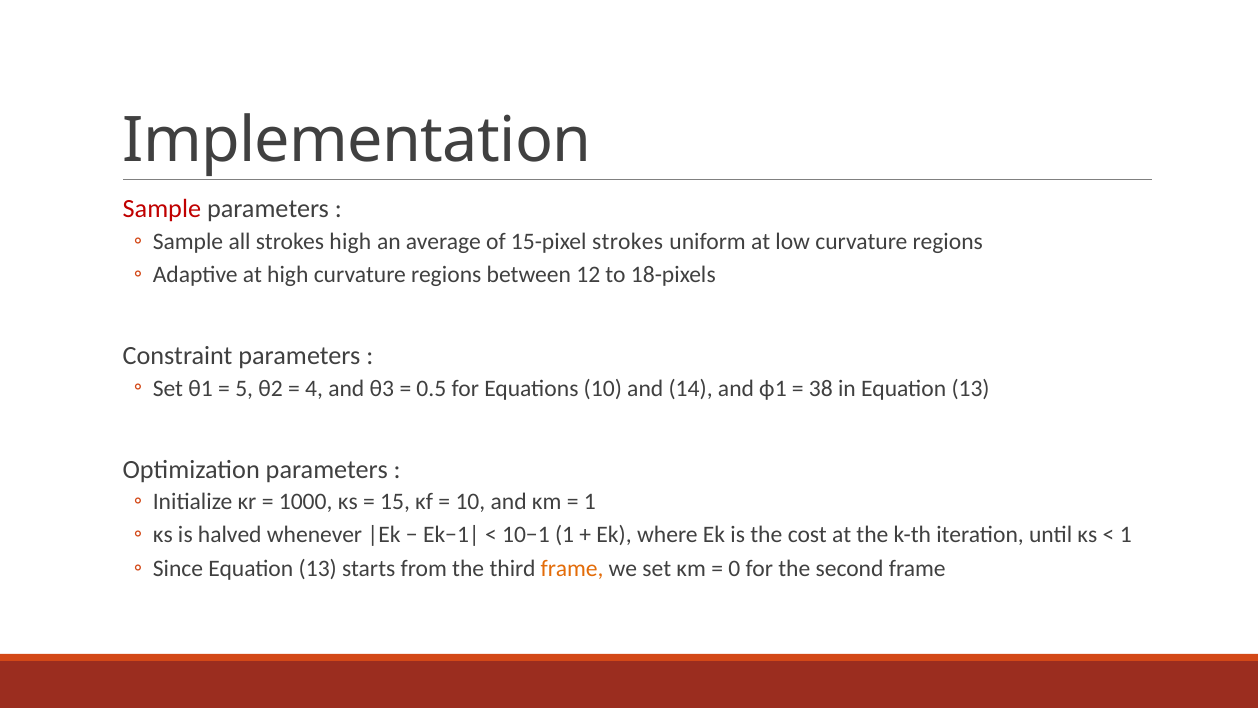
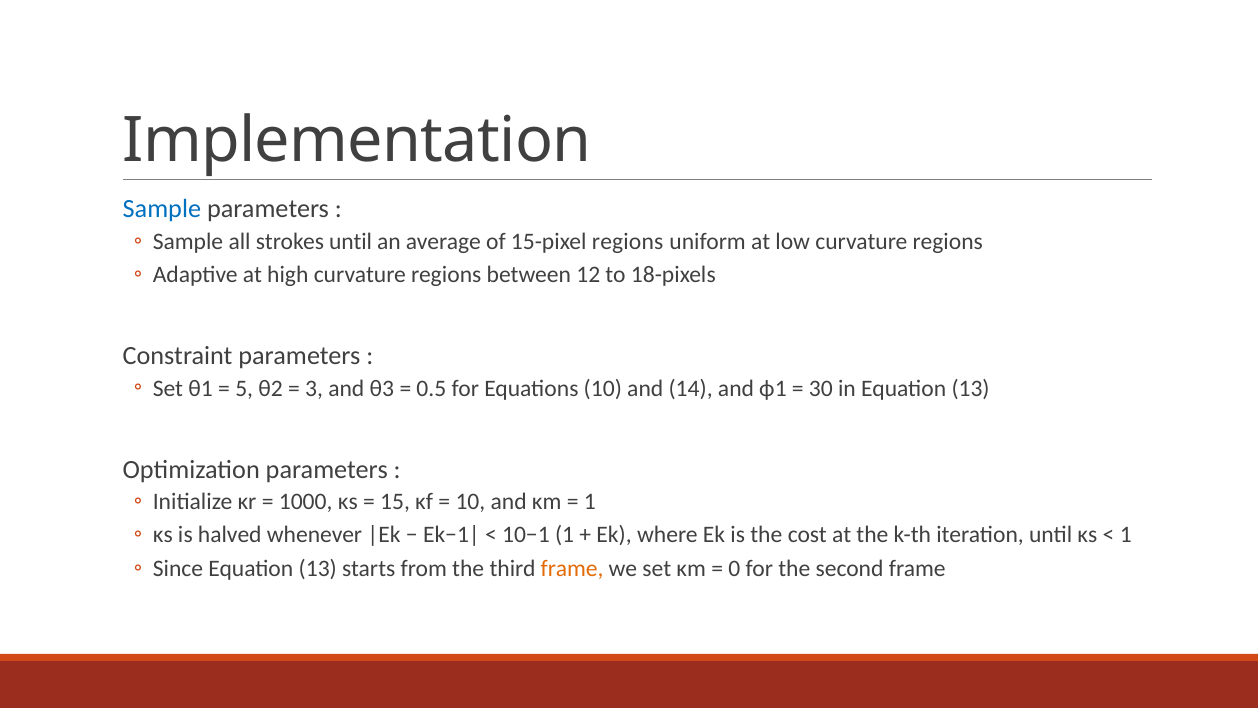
Sample at (162, 209) colour: red -> blue
strokes high: high -> until
15-pixel strokes: strokes -> regions
4: 4 -> 3
38: 38 -> 30
